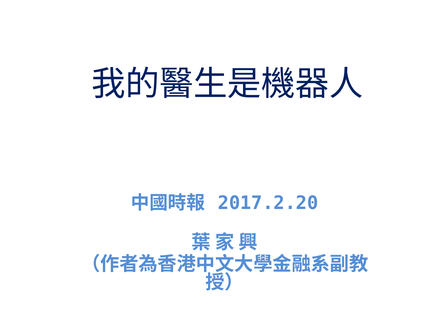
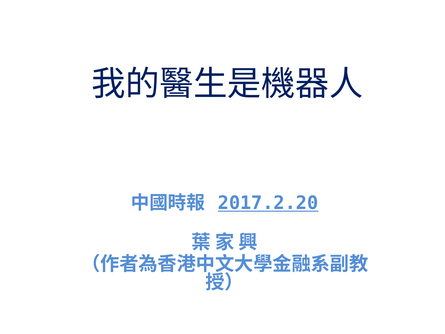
2017.2.20 underline: none -> present
